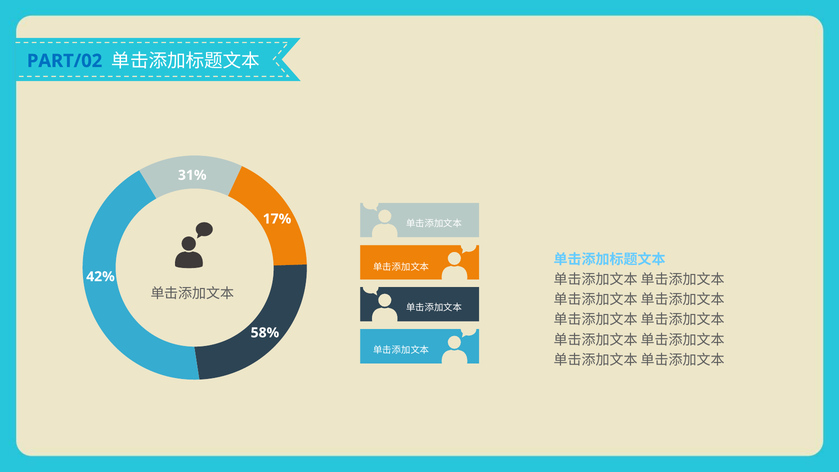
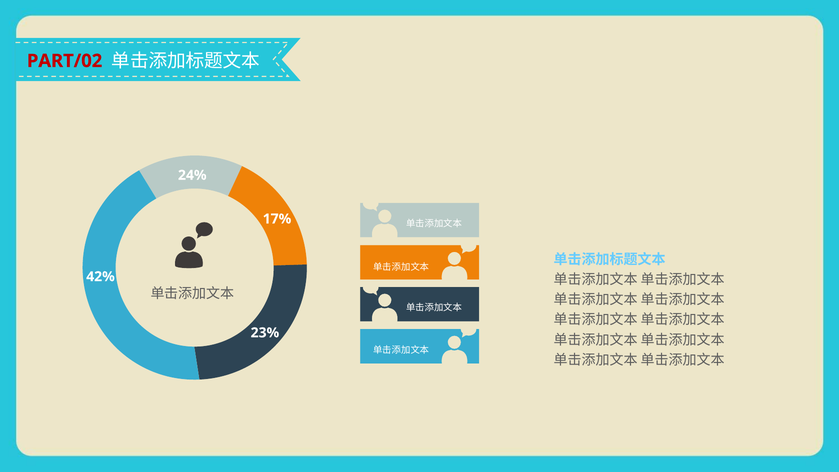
PART/02 colour: blue -> red
31%: 31% -> 24%
58%: 58% -> 23%
